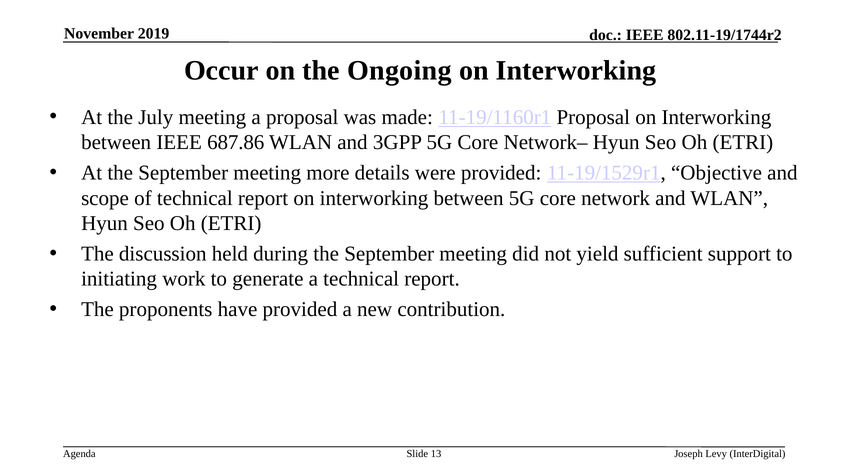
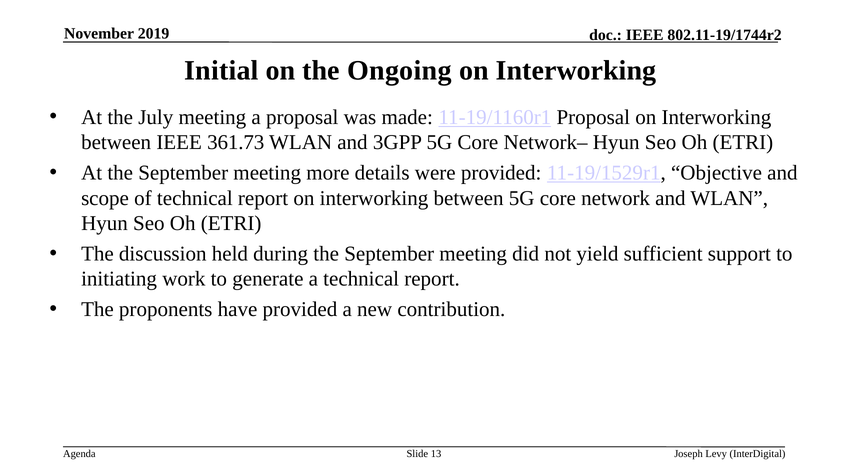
Occur: Occur -> Initial
687.86: 687.86 -> 361.73
